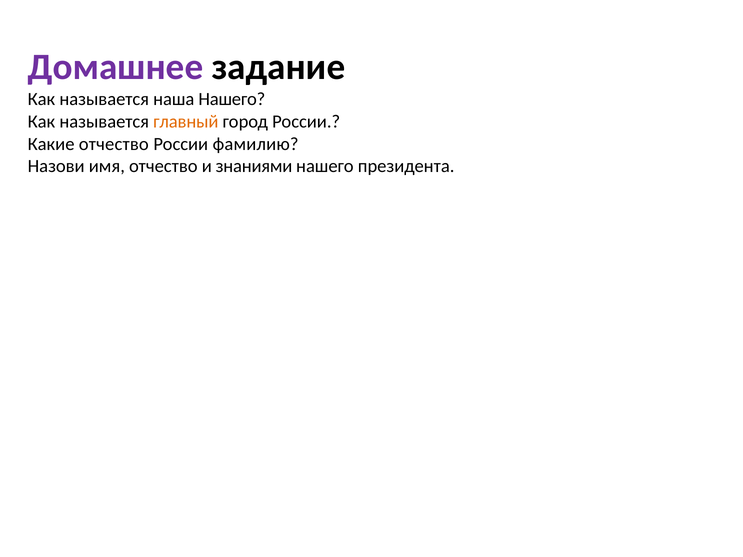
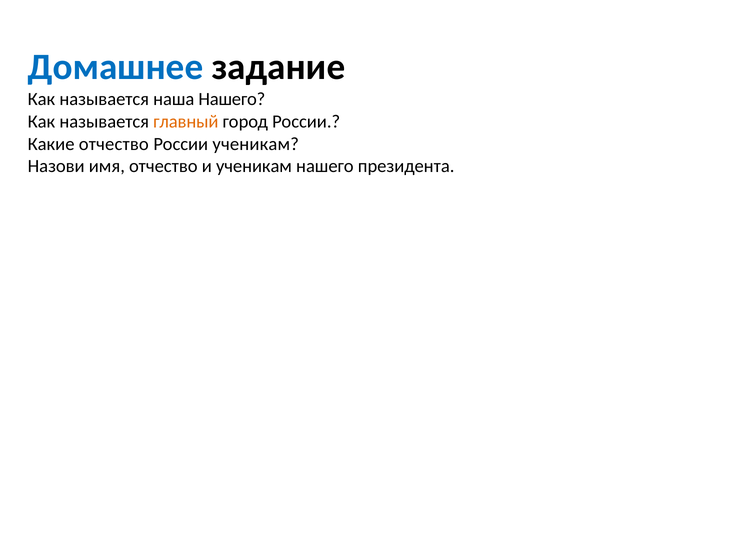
Домашнее colour: purple -> blue
России фамилию: фамилию -> ученикам
и знаниями: знаниями -> ученикам
